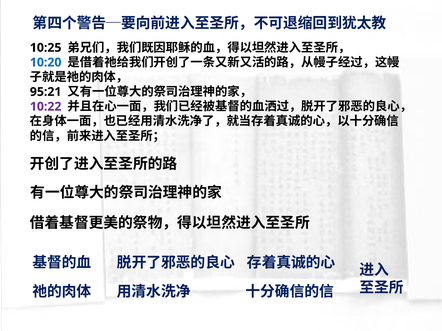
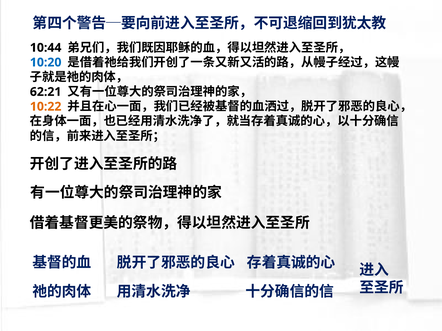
10:25: 10:25 -> 10:44
95:21: 95:21 -> 62:21
10:22 colour: purple -> orange
